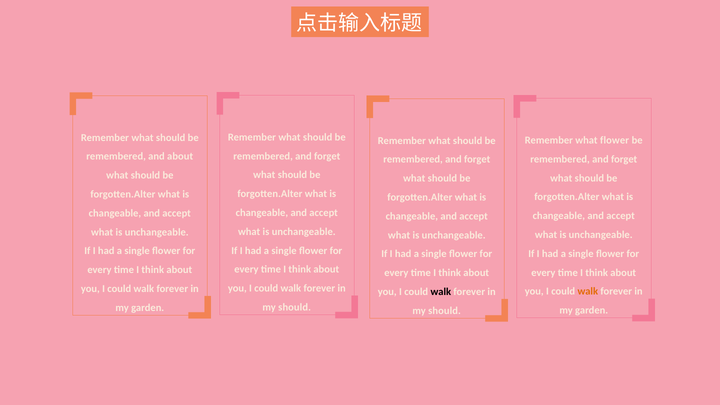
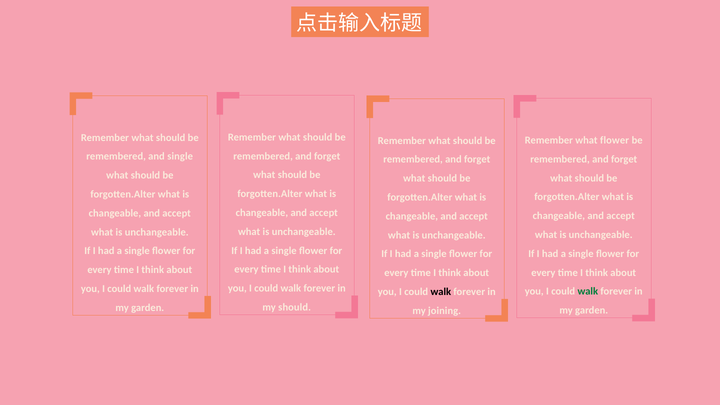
and about: about -> single
walk at (588, 291) colour: orange -> green
should at (445, 311): should -> joining
